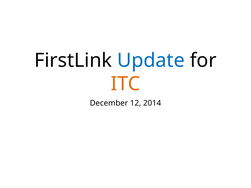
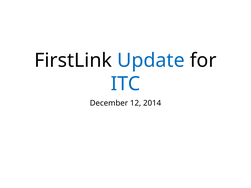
ITC colour: orange -> blue
